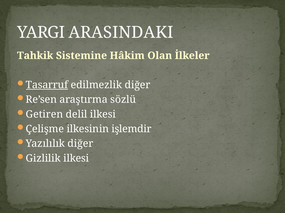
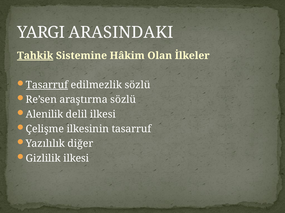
Tahkik underline: none -> present
edilmezlik diğer: diğer -> sözlü
Getiren: Getiren -> Alenilik
ilkesinin işlemdir: işlemdir -> tasarruf
